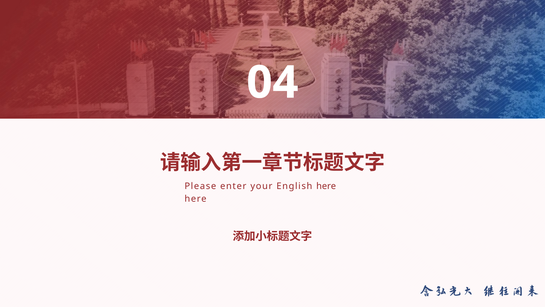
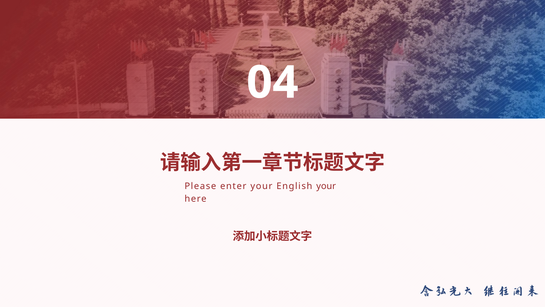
English here: here -> your
